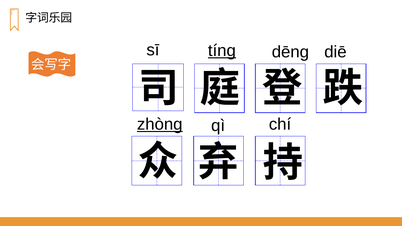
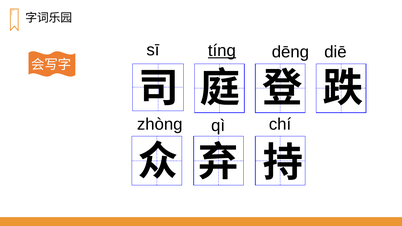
zhònɡ underline: present -> none
